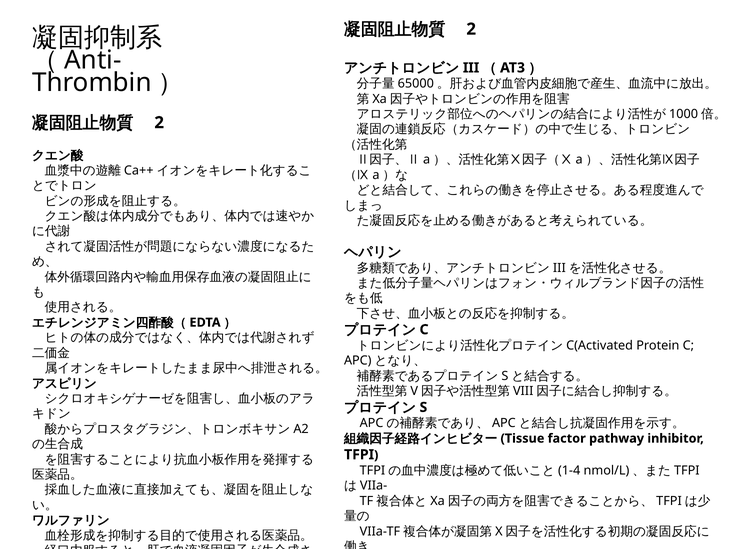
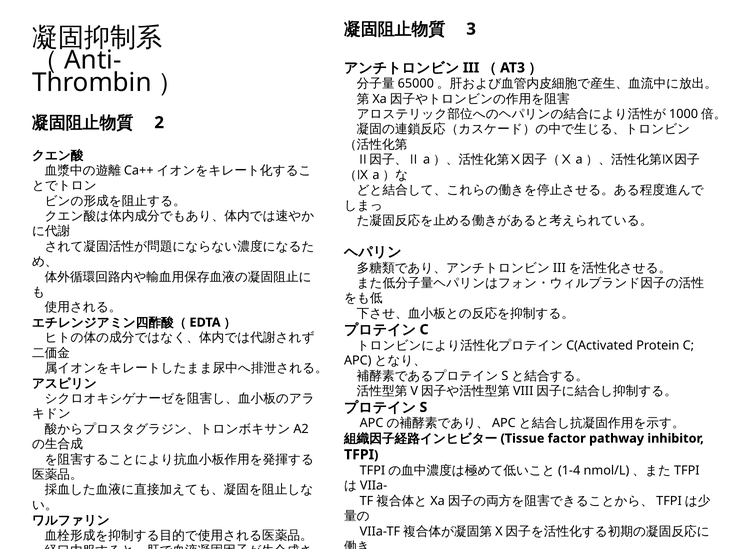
2 at (471, 29): 2 -> 3
